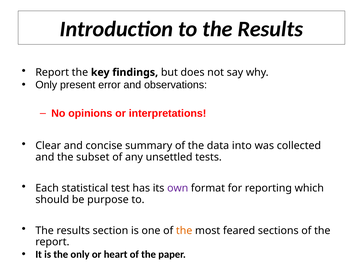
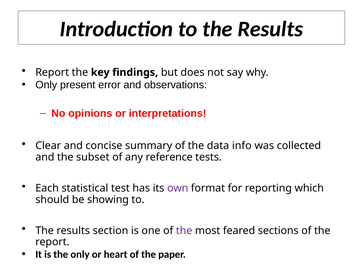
into: into -> info
unsettled: unsettled -> reference
purpose: purpose -> showing
the at (184, 231) colour: orange -> purple
